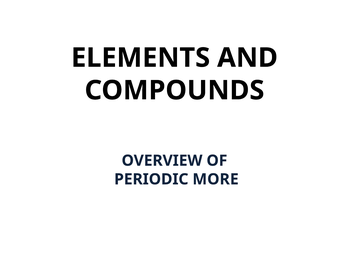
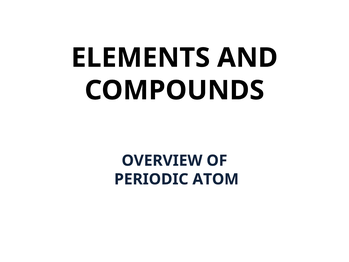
MORE: MORE -> ATOM
